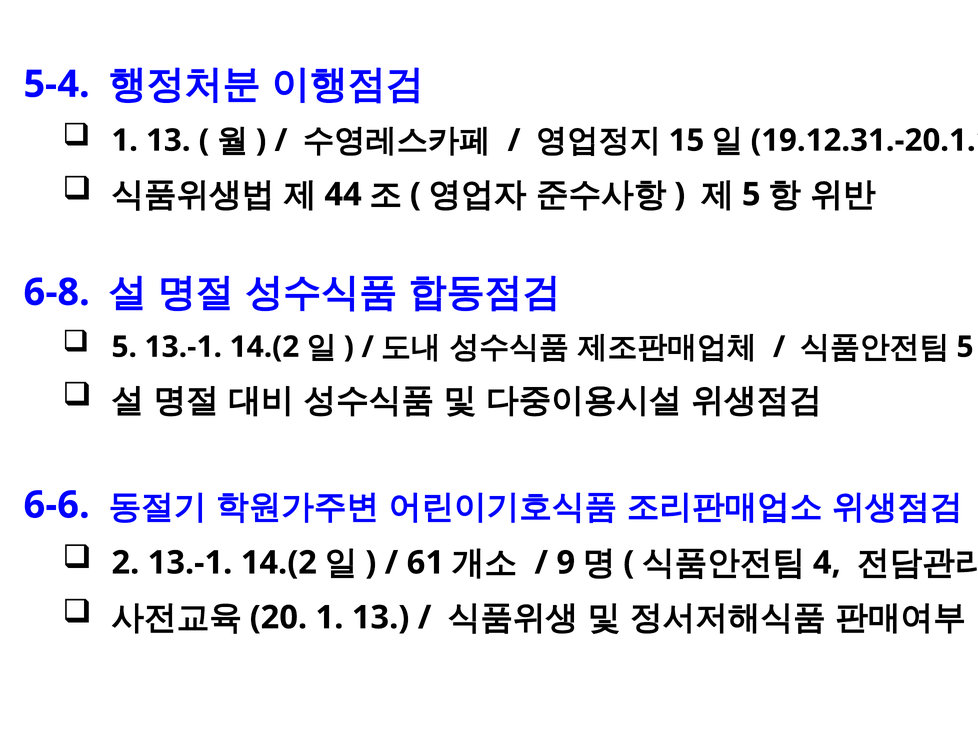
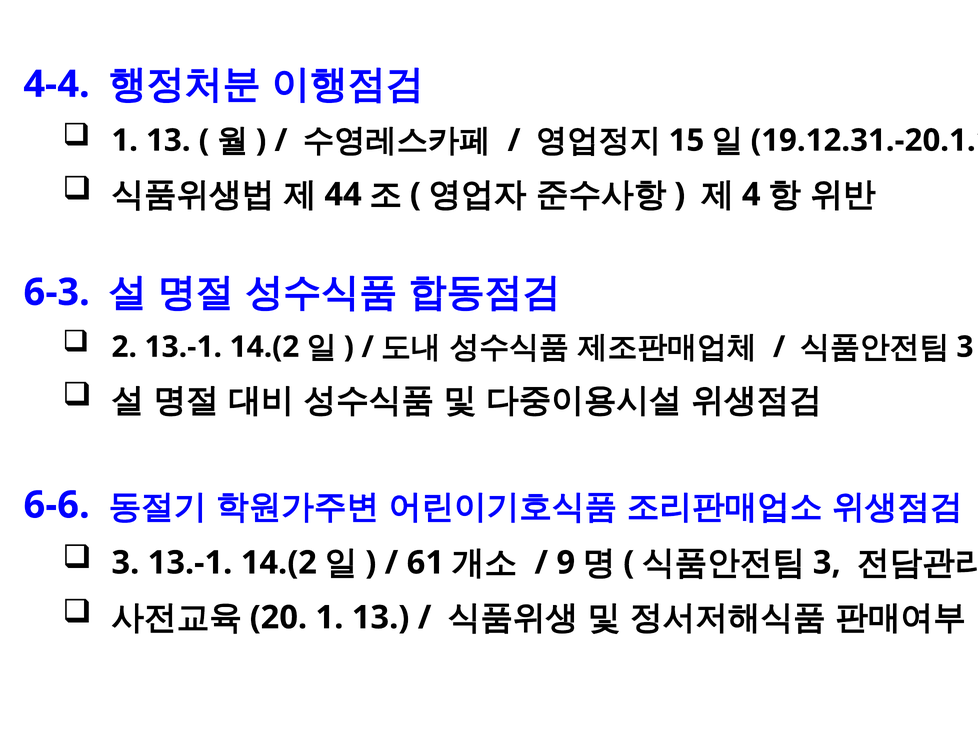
5-4: 5-4 -> 4-4
5 at (751, 194): 5 -> 4
6-8: 6-8 -> 6-3
5 at (124, 347): 5 -> 2
5 at (965, 347): 5 -> 3
2 at (125, 562): 2 -> 3
4 at (827, 562): 4 -> 3
